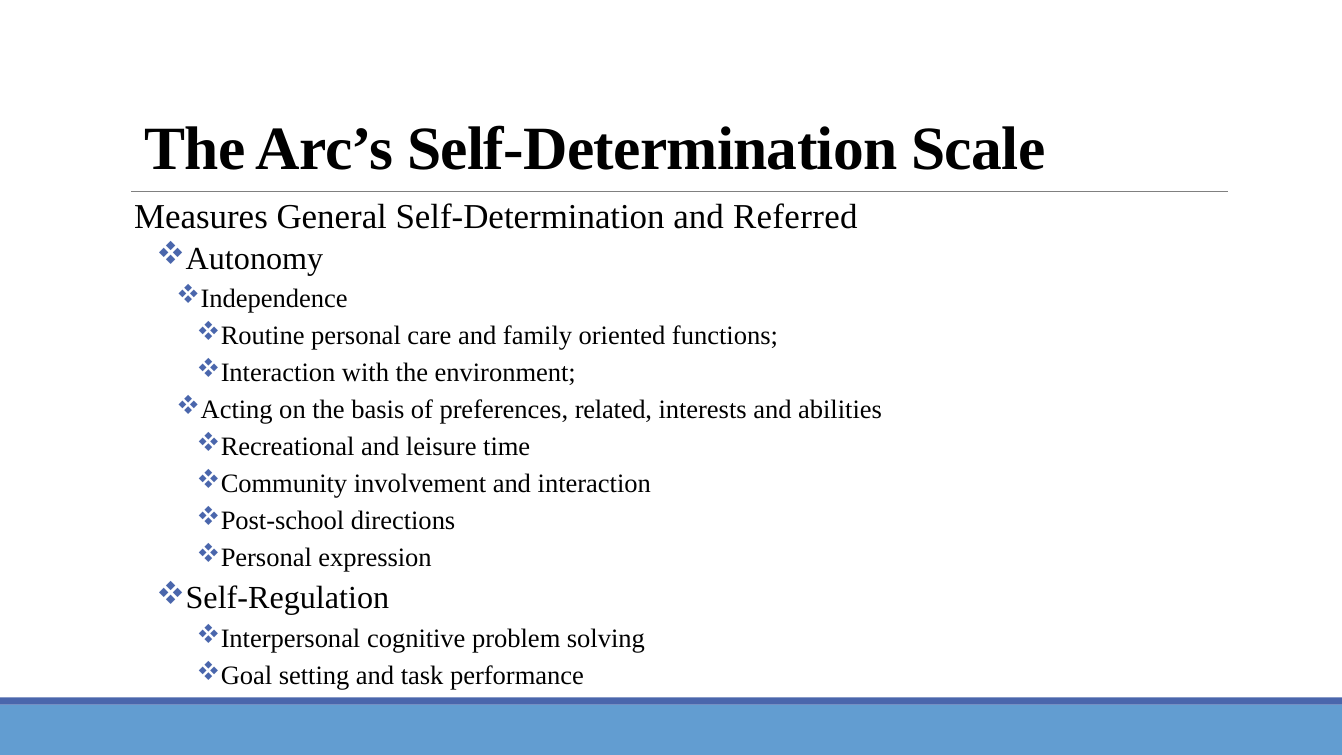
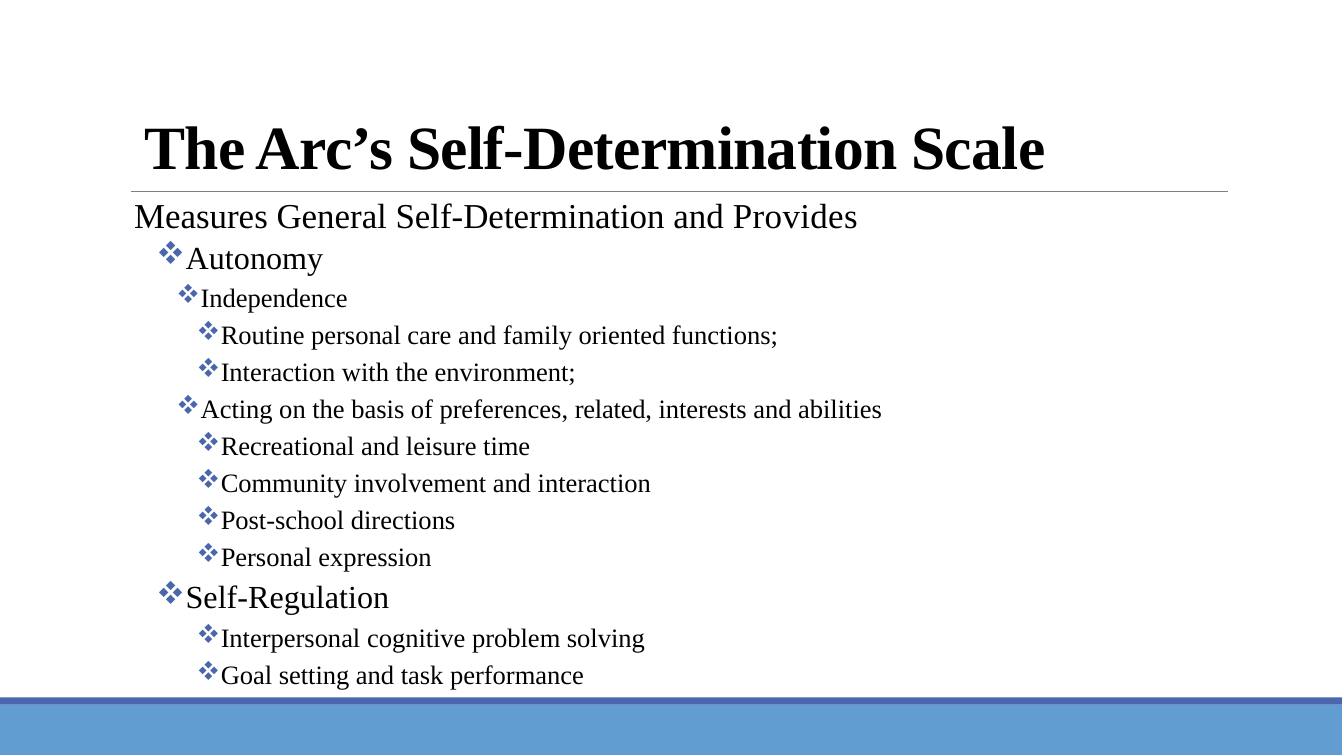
Referred: Referred -> Provides
